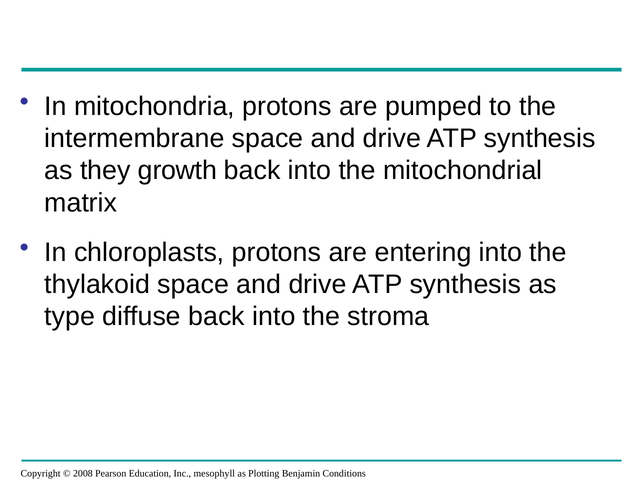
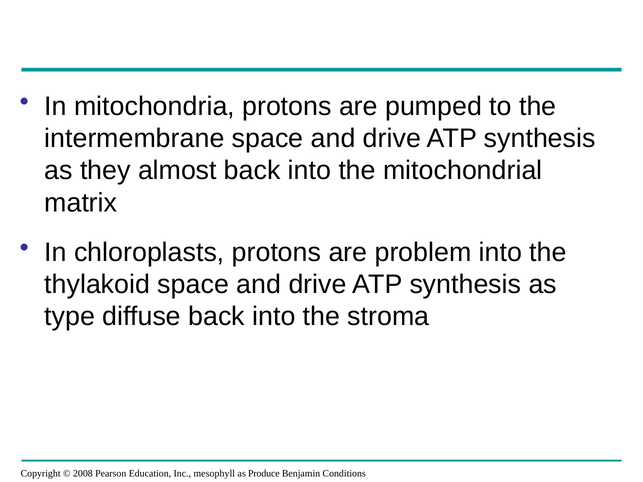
growth: growth -> almost
entering: entering -> problem
Plotting: Plotting -> Produce
